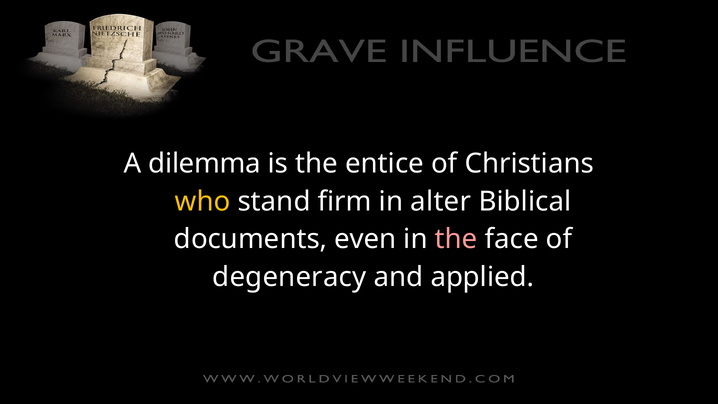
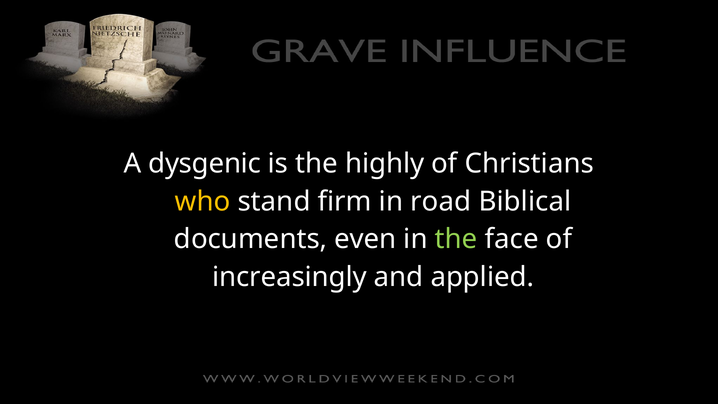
dilemma: dilemma -> dysgenic
entice: entice -> highly
alter: alter -> road
the at (456, 239) colour: pink -> light green
degeneracy: degeneracy -> increasingly
